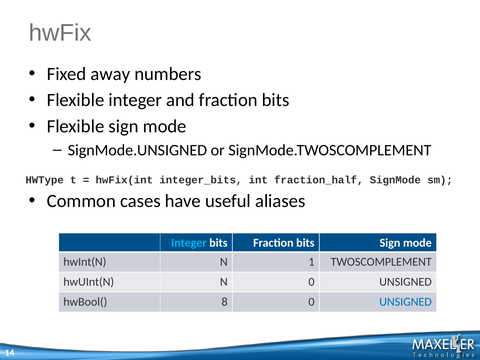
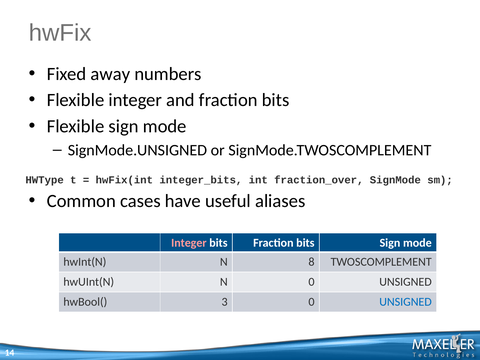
fraction_half: fraction_half -> fraction_over
Integer at (189, 243) colour: light blue -> pink
1: 1 -> 8
8: 8 -> 3
